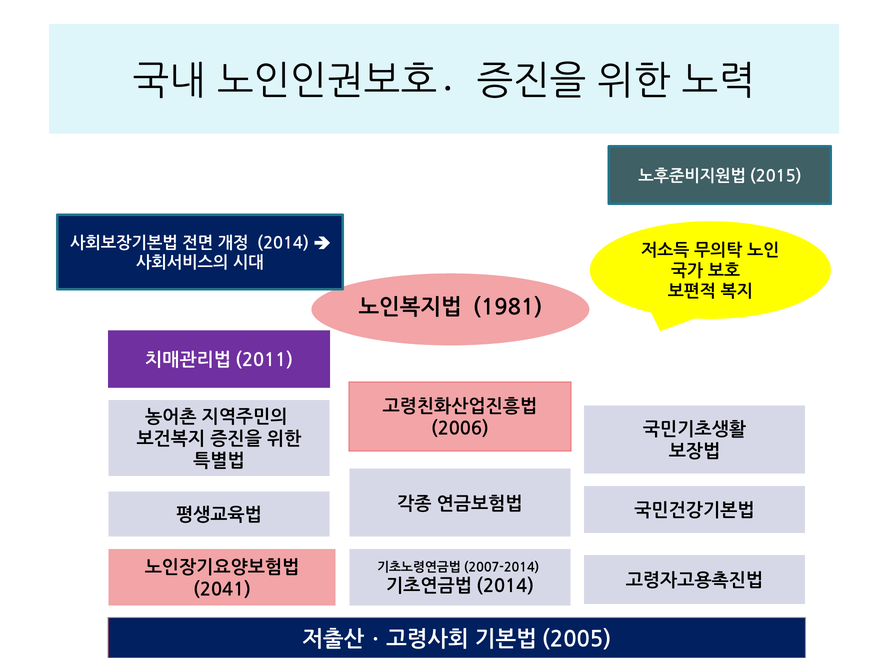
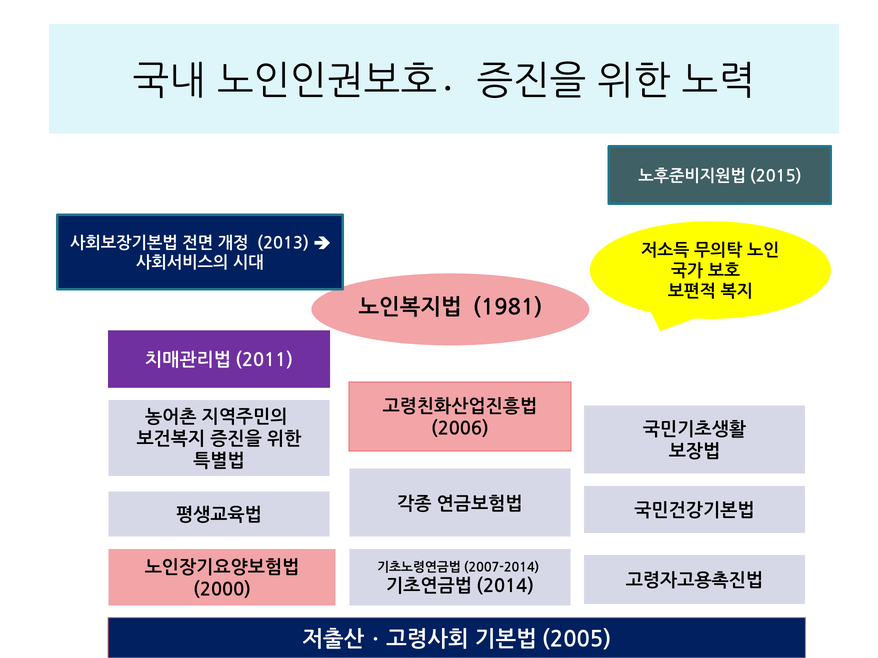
2014: 2014 -> 2013
2041: 2041 -> 2000
